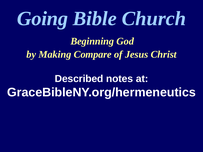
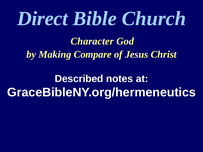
Going: Going -> Direct
Beginning: Beginning -> Character
